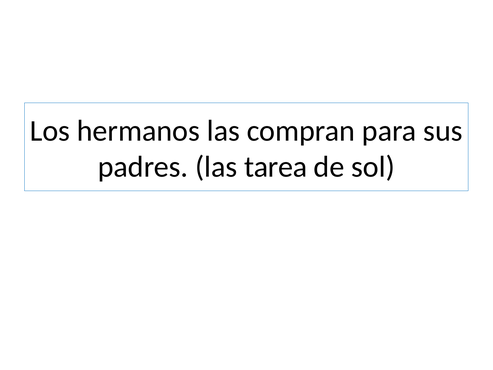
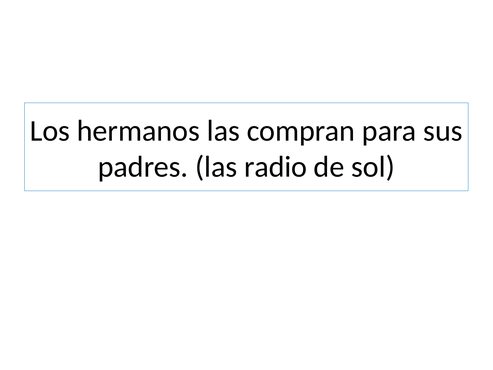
tarea: tarea -> radio
